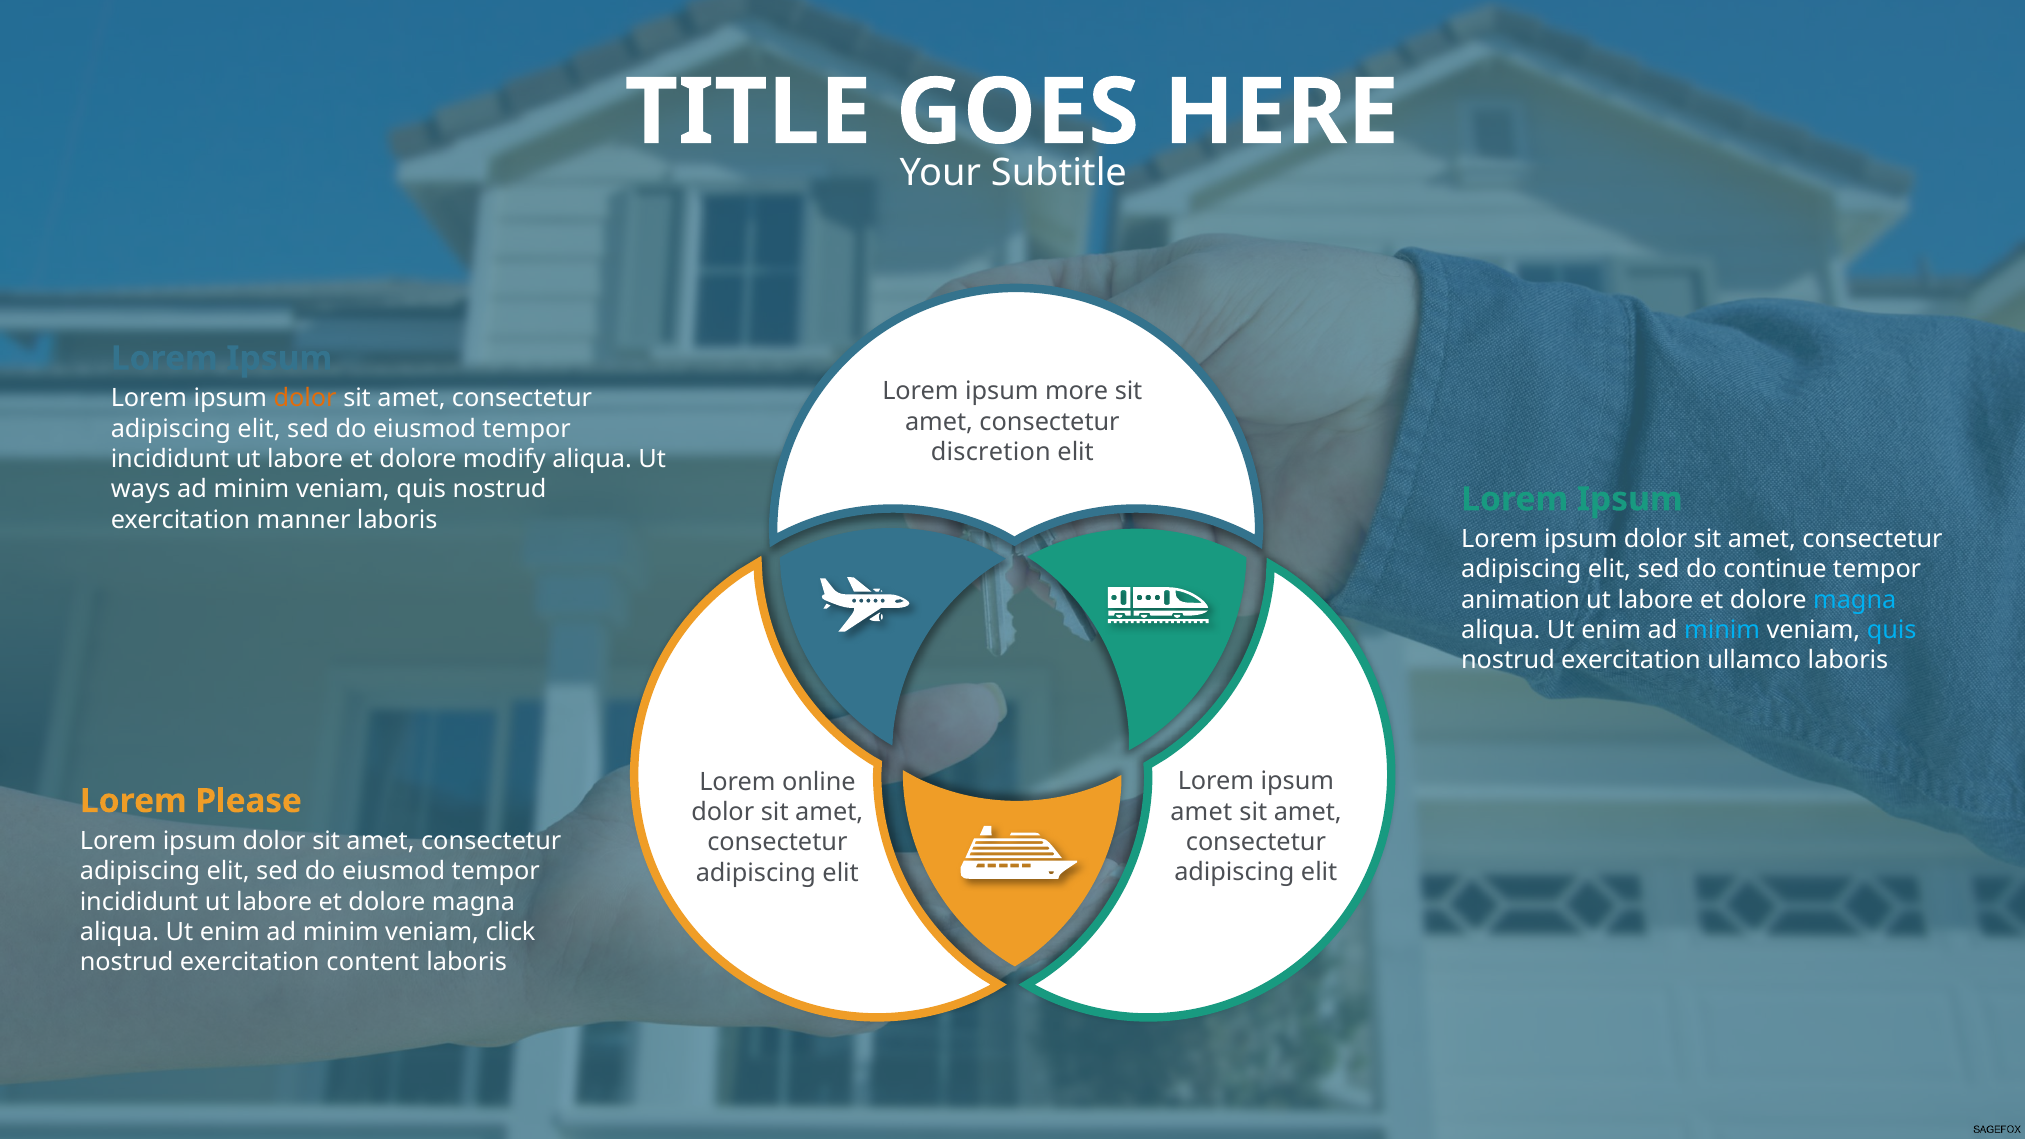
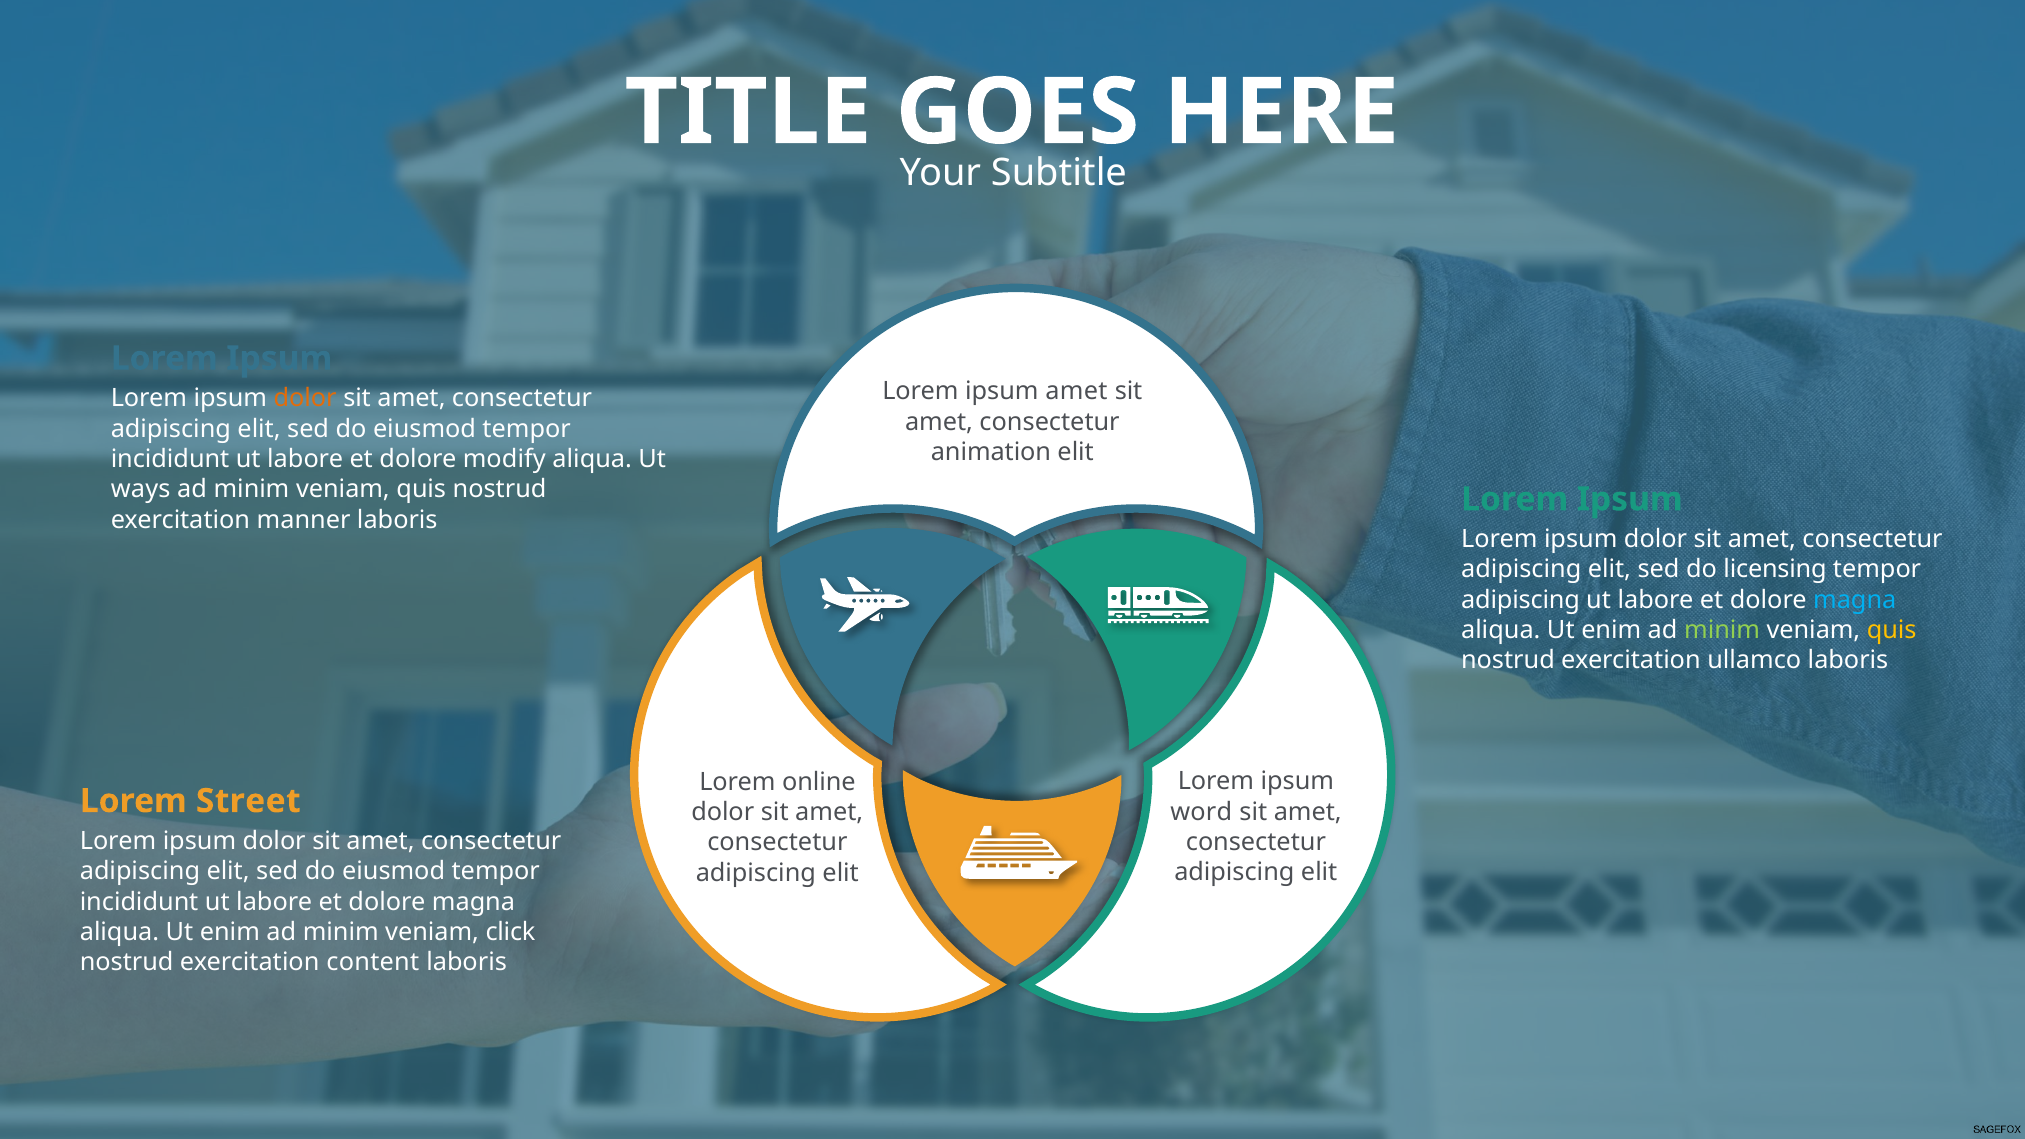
ipsum more: more -> amet
discretion: discretion -> animation
continue: continue -> licensing
animation at (1521, 600): animation -> adipiscing
minim at (1722, 630) colour: light blue -> light green
quis at (1892, 630) colour: light blue -> yellow
Please: Please -> Street
amet at (1201, 812): amet -> word
